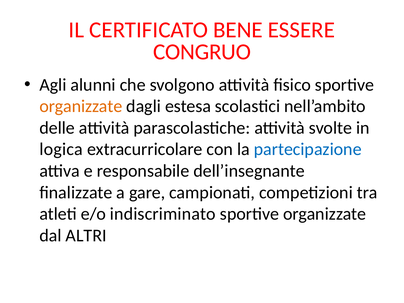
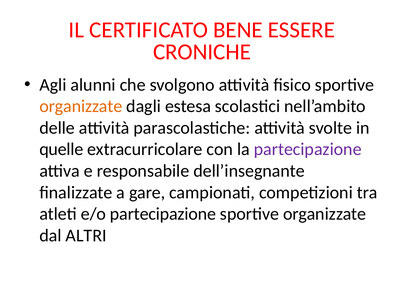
CONGRUO: CONGRUO -> CRONICHE
logica: logica -> quelle
partecipazione at (308, 149) colour: blue -> purple
e/o indiscriminato: indiscriminato -> partecipazione
